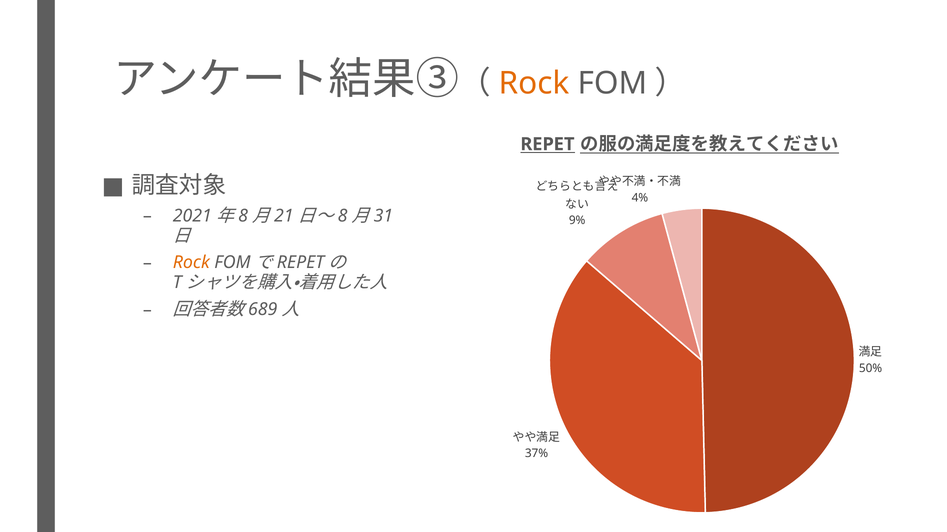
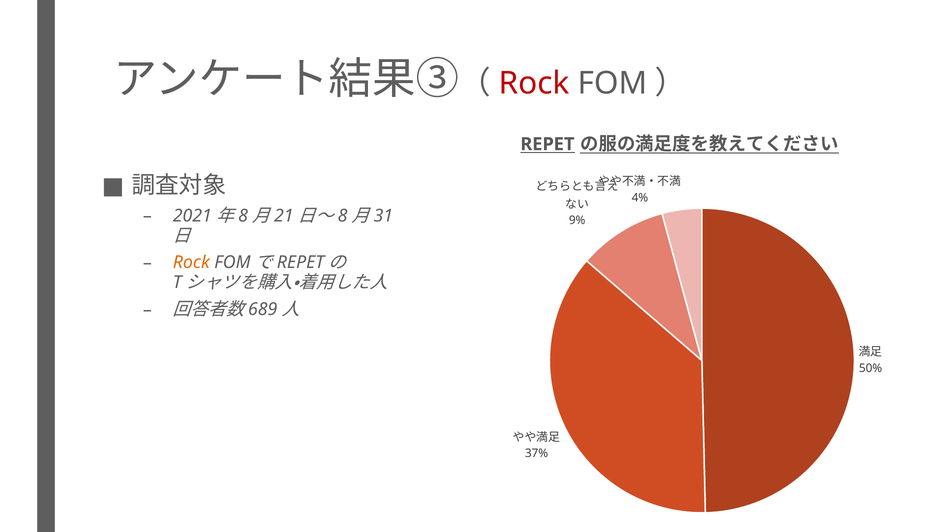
Rock at (534, 83) colour: orange -> red
